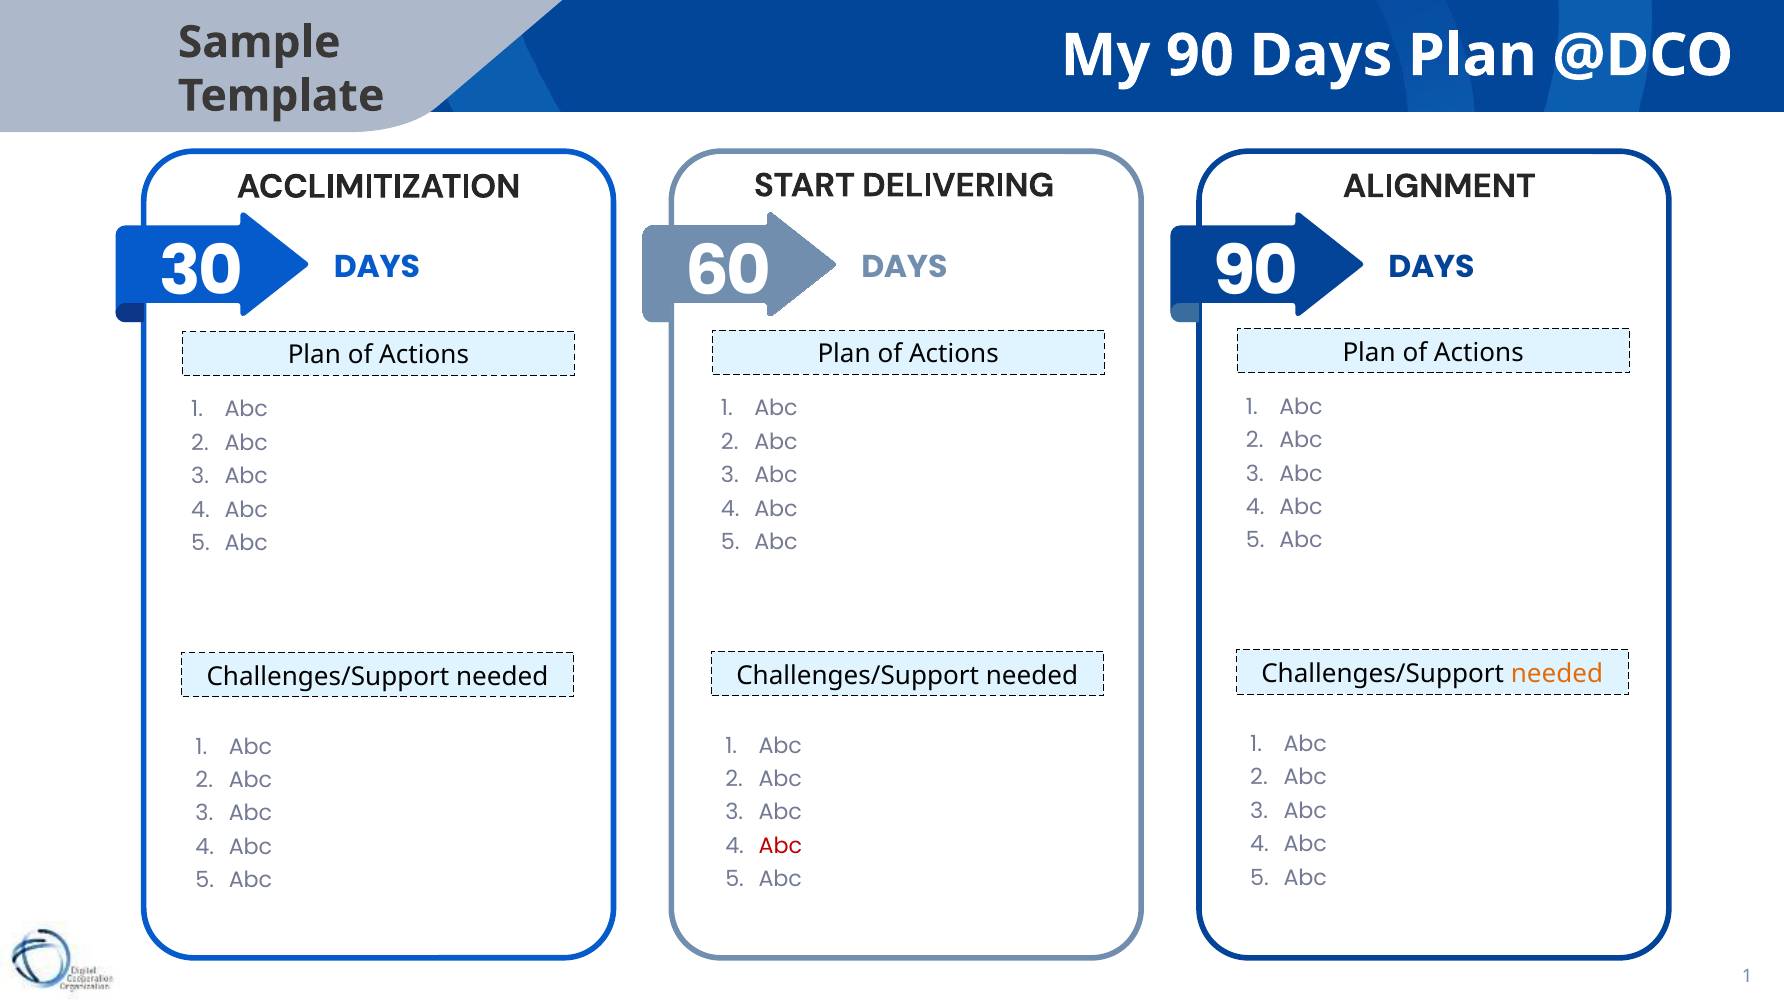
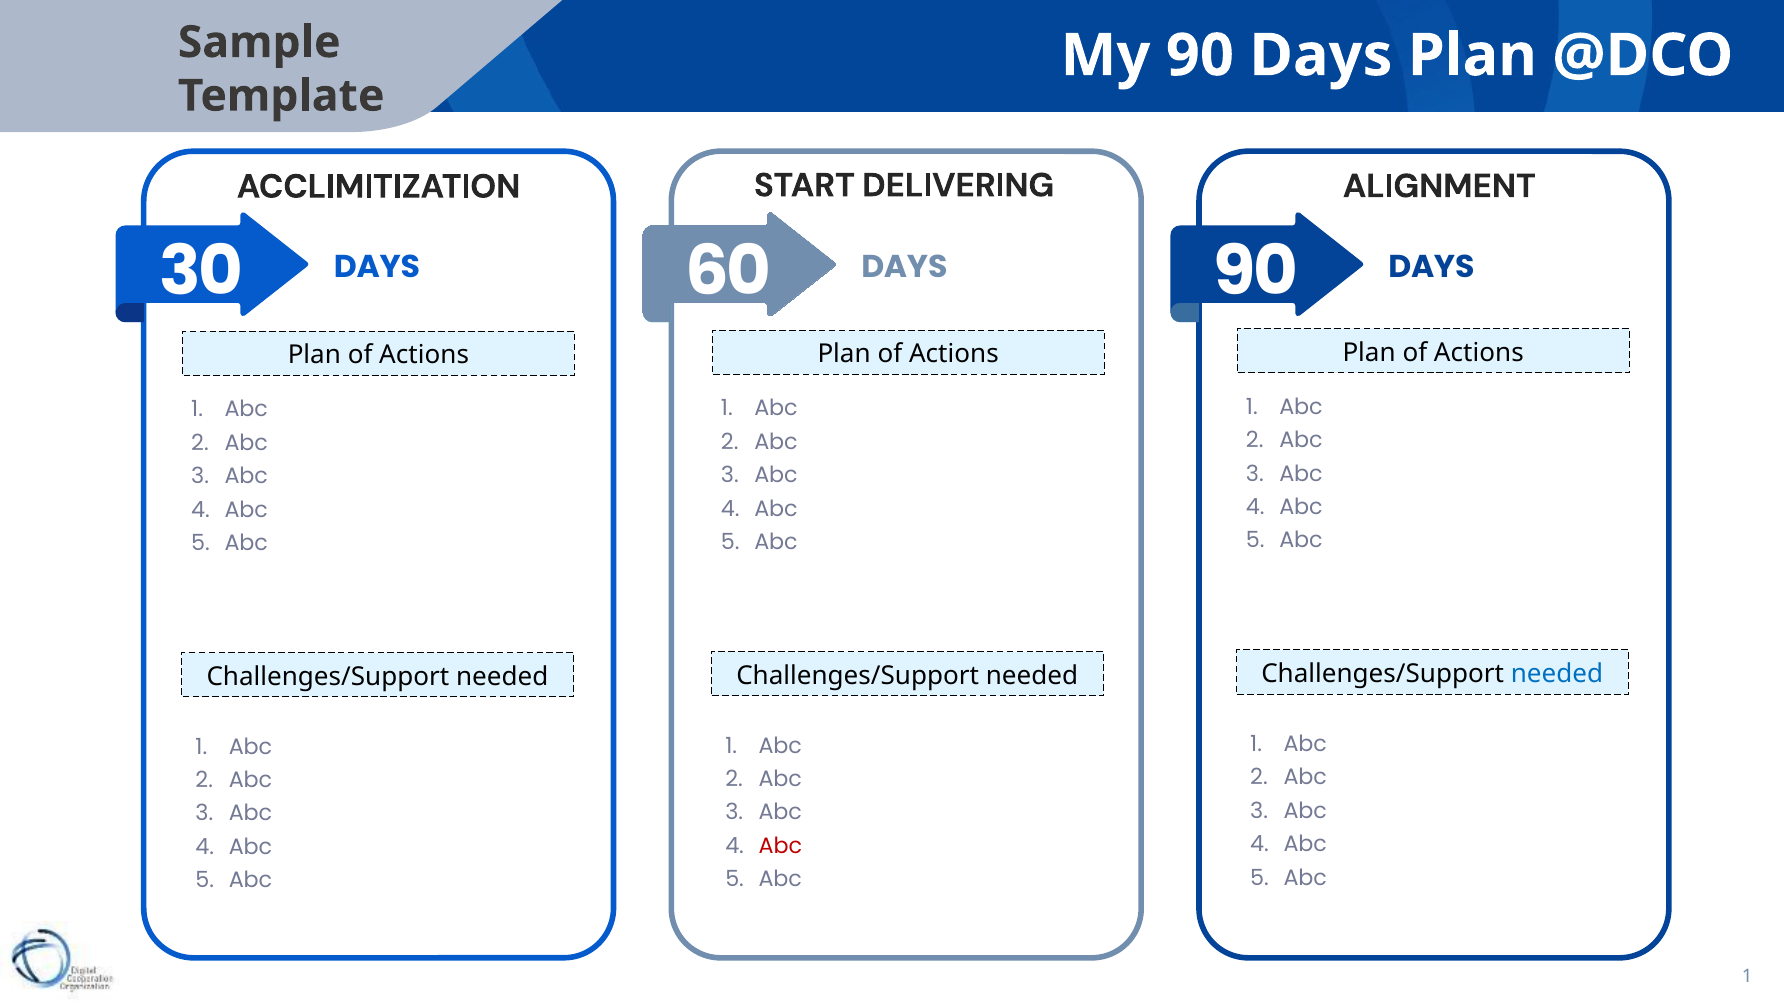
needed at (1557, 674) colour: orange -> blue
